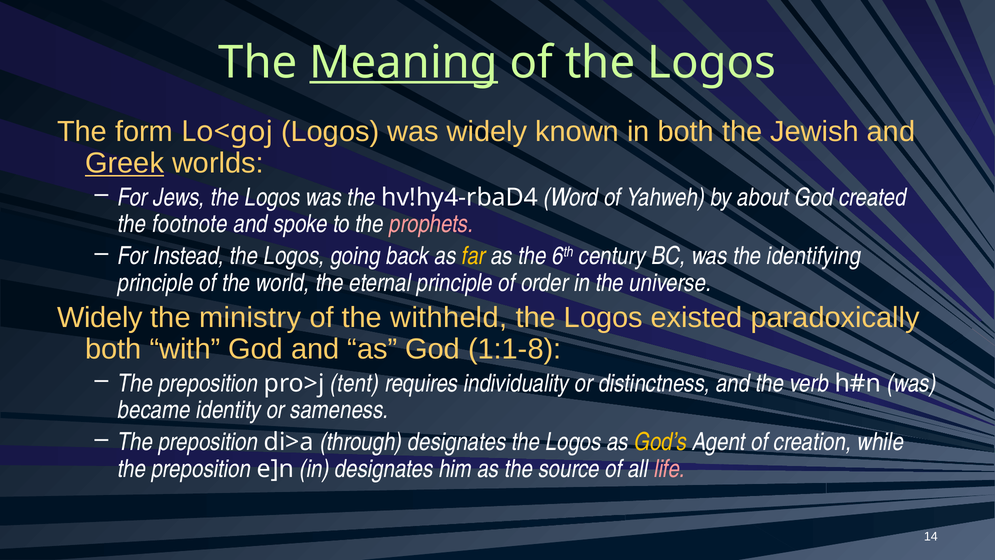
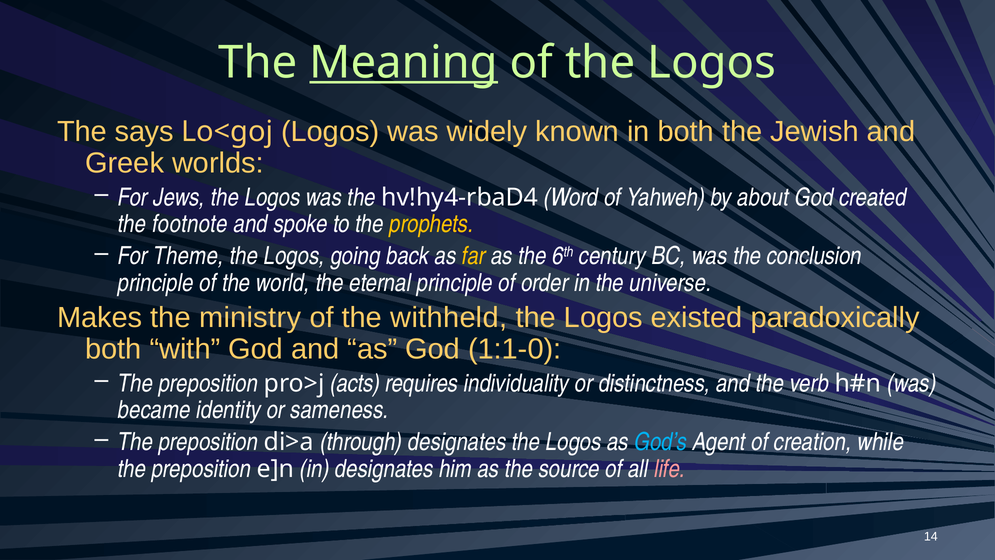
form: form -> says
Greek underline: present -> none
prophets colour: pink -> yellow
Instead: Instead -> Theme
identifying: identifying -> conclusion
Widely at (100, 318): Widely -> Makes
1:1-8: 1:1-8 -> 1:1-0
tent: tent -> acts
God’s colour: yellow -> light blue
